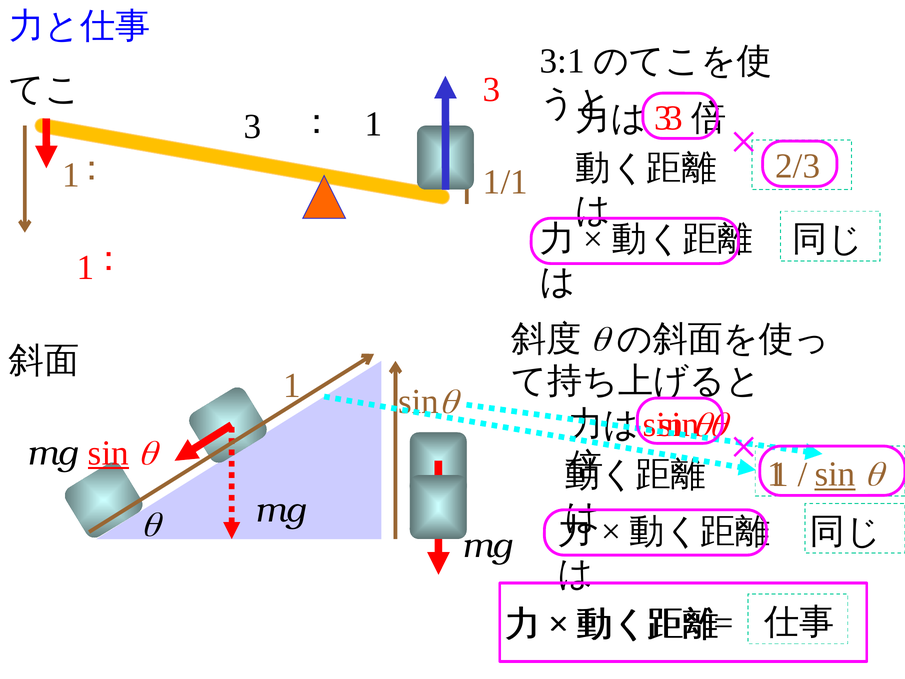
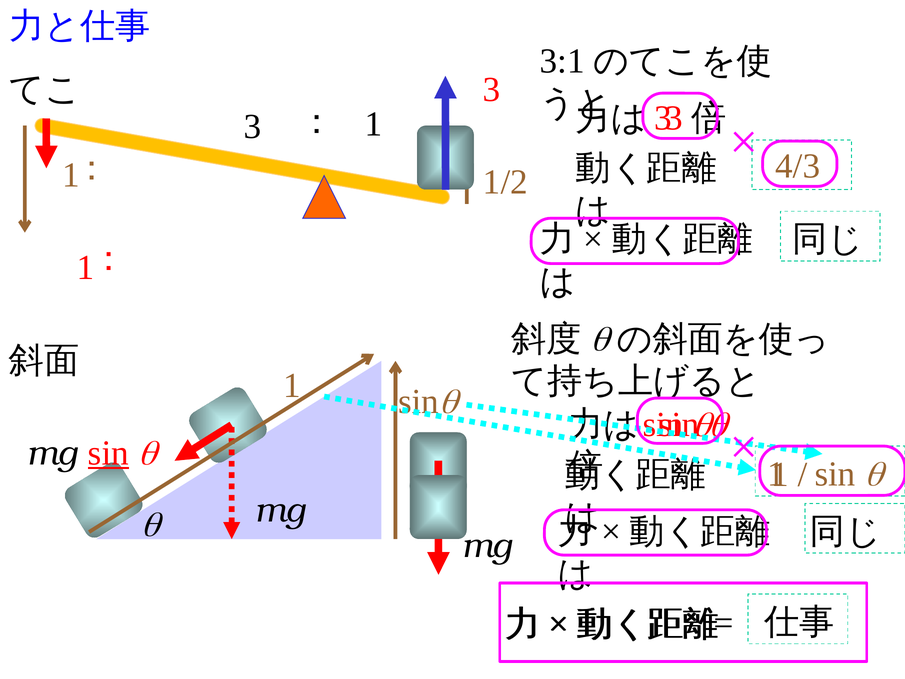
2/3: 2/3 -> 4/3
1/1: 1/1 -> 1/2
sin at (835, 474) underline: present -> none
